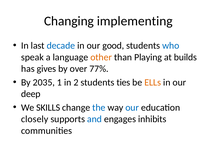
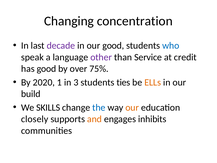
implementing: implementing -> concentration
decade colour: blue -> purple
other colour: orange -> purple
Playing: Playing -> Service
builds: builds -> credit
has gives: gives -> good
77%: 77% -> 75%
2035: 2035 -> 2020
2: 2 -> 3
deep: deep -> build
our at (132, 107) colour: blue -> orange
and colour: blue -> orange
